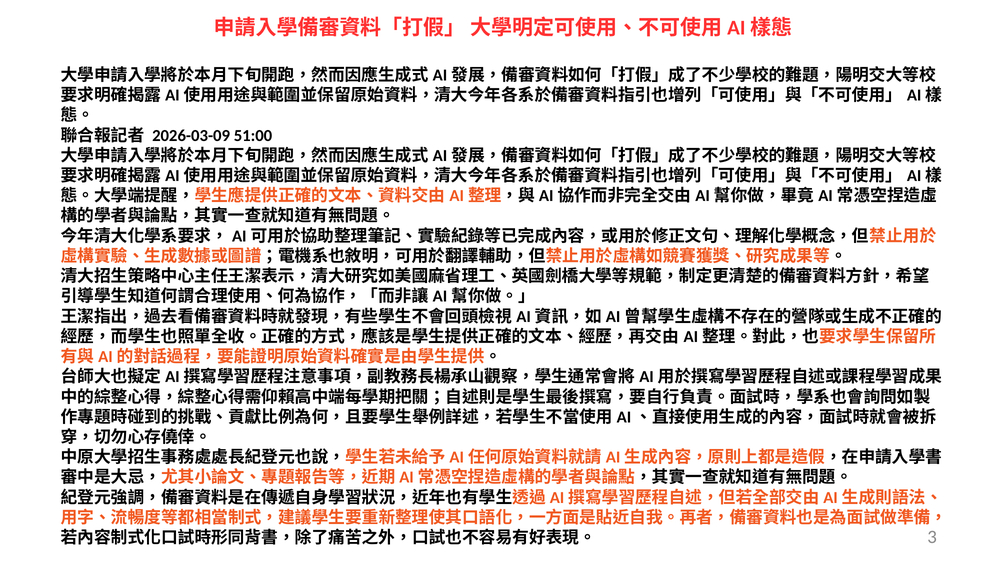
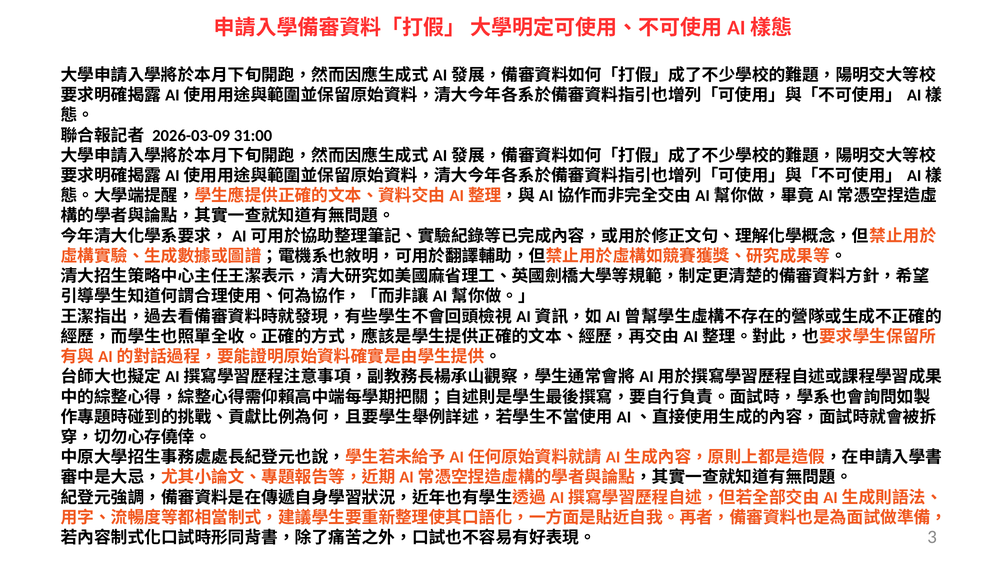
51:00: 51:00 -> 31:00
